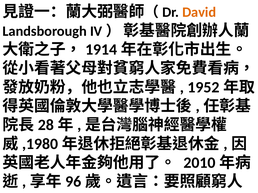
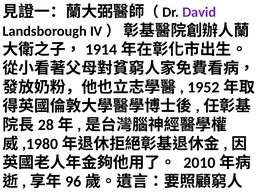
David colour: orange -> purple
